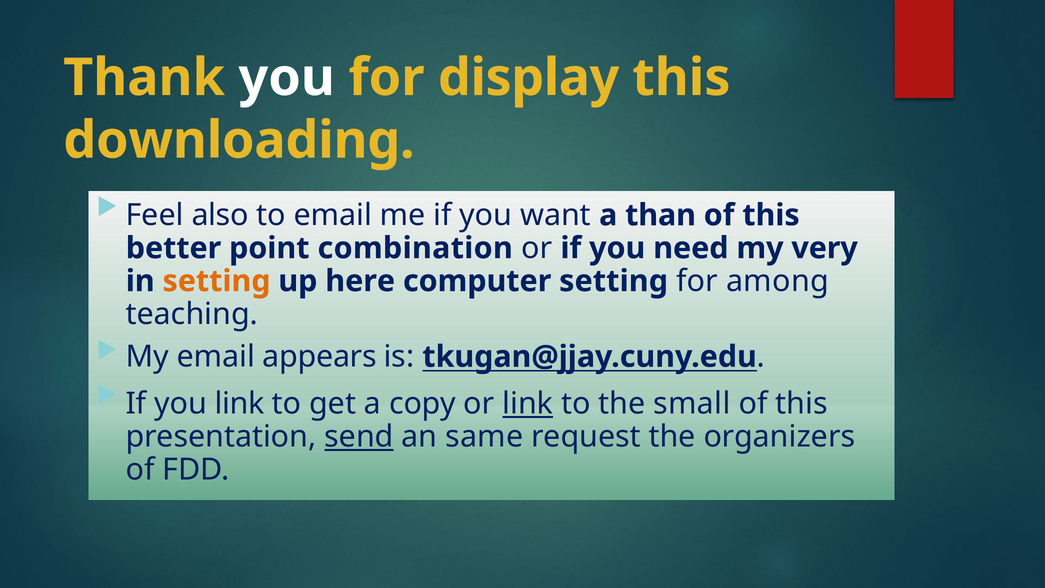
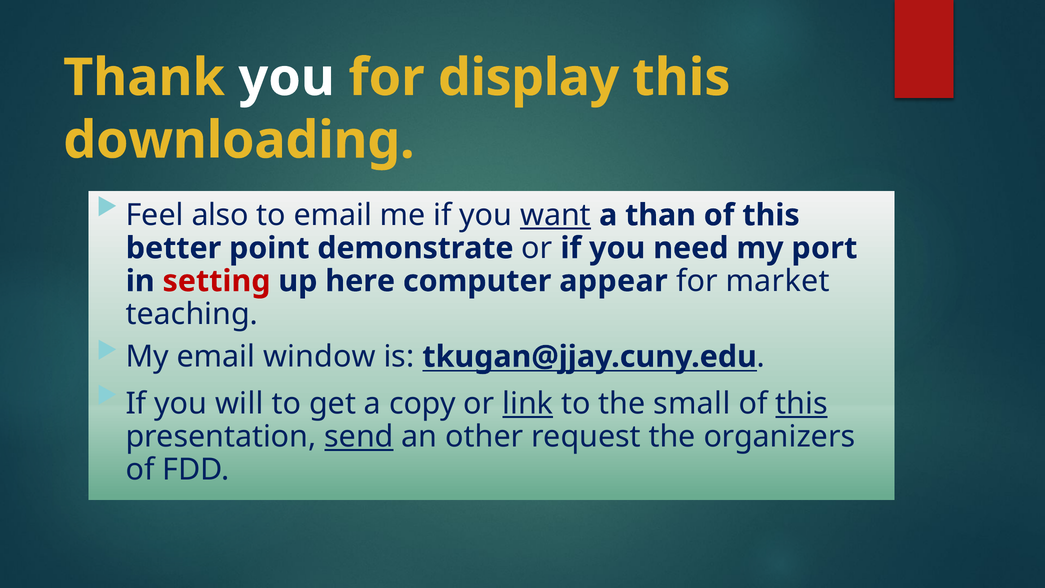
want underline: none -> present
combination: combination -> demonstrate
very: very -> port
setting at (217, 281) colour: orange -> red
computer setting: setting -> appear
among: among -> market
appears: appears -> window
you link: link -> will
this at (802, 404) underline: none -> present
same: same -> other
